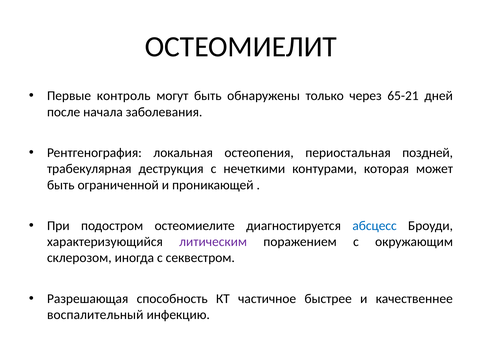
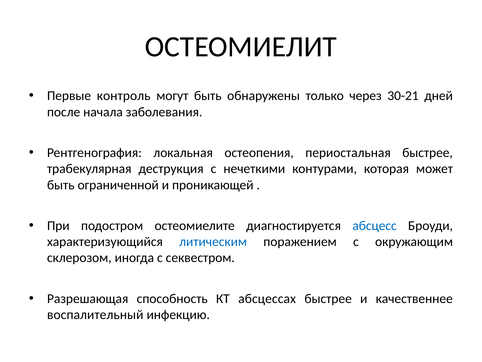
65-21: 65-21 -> 30-21
периостальная поздней: поздней -> быстрее
литическим colour: purple -> blue
частичное: частичное -> абсцессах
